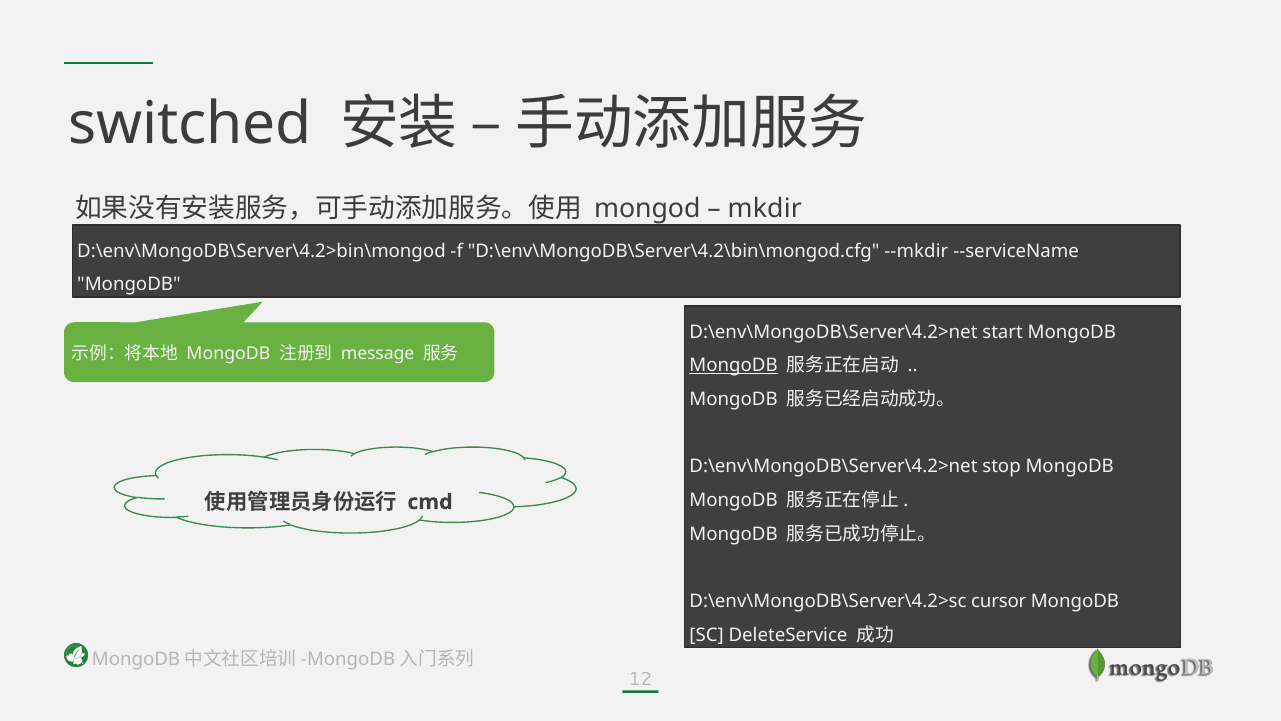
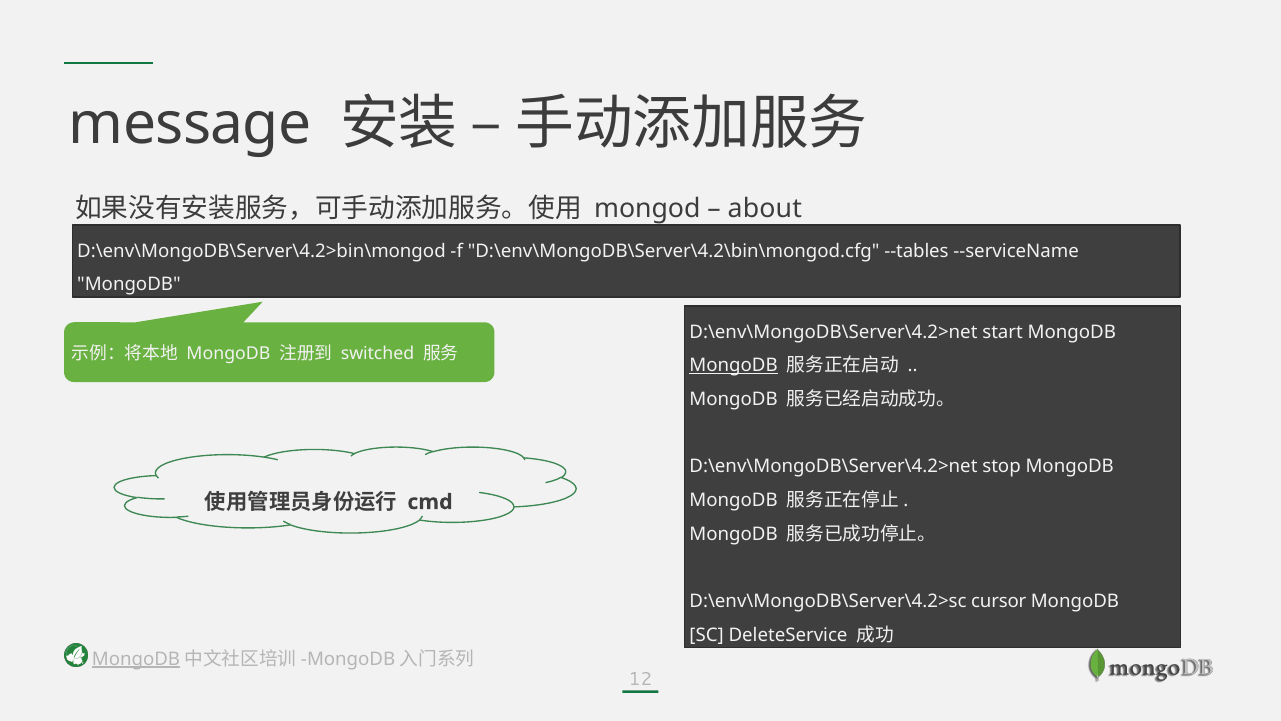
switched: switched -> message
mkdir: mkdir -> about
--mkdir: --mkdir -> --tables
message: message -> switched
MongoDB at (136, 659) underline: none -> present
